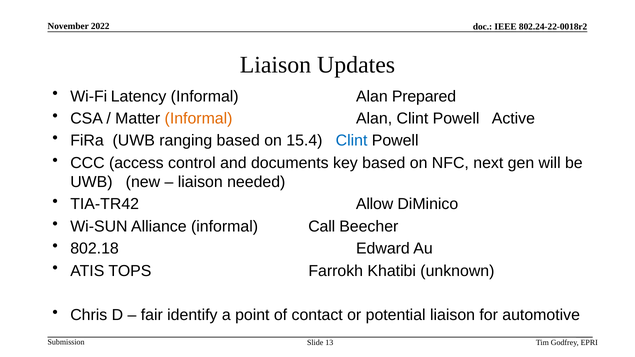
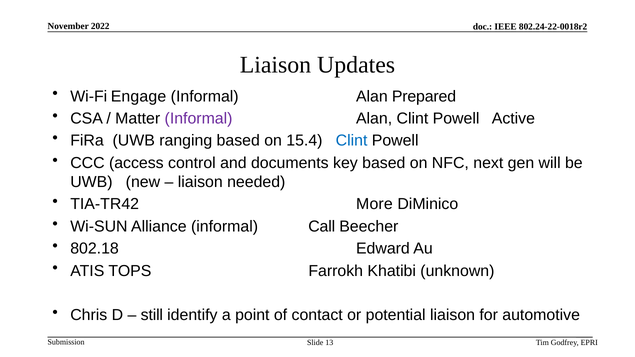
Latency: Latency -> Engage
Informal at (199, 119) colour: orange -> purple
Allow: Allow -> More
fair: fair -> still
